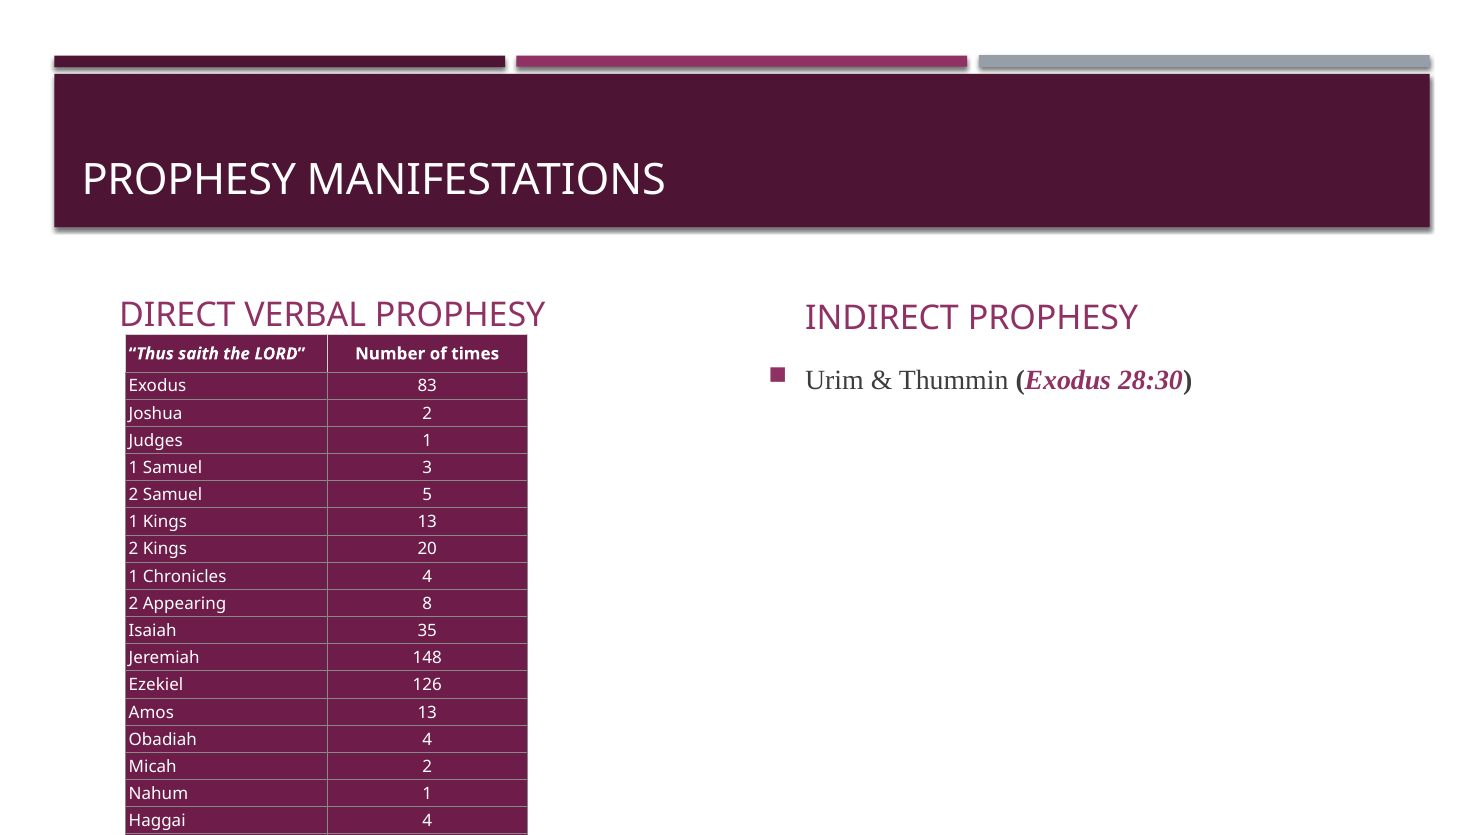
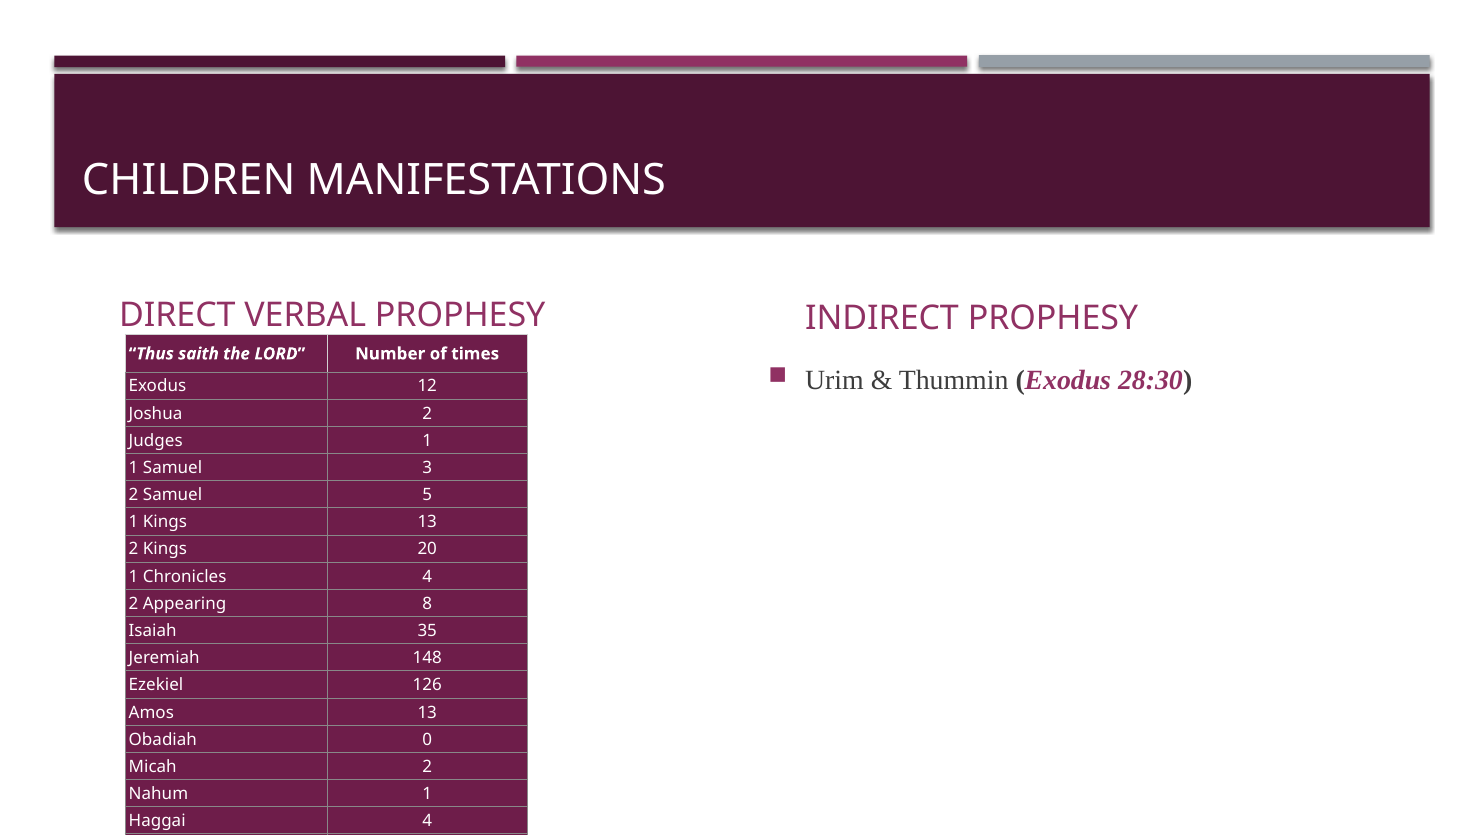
PROPHESY at (189, 181): PROPHESY -> CHILDREN
83: 83 -> 12
Obadiah 4: 4 -> 0
